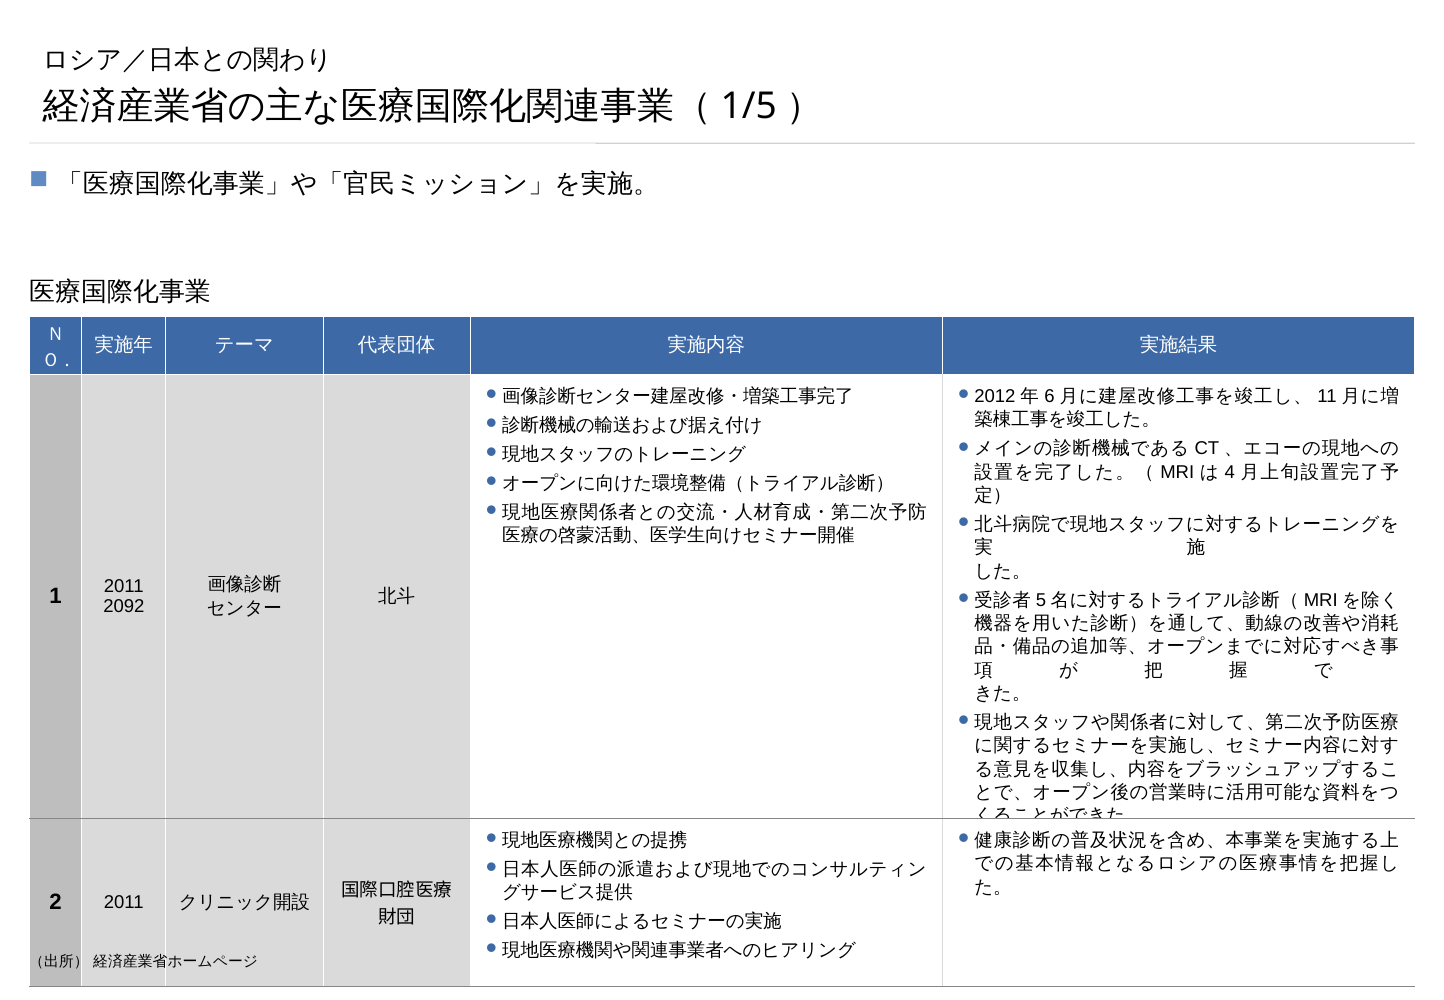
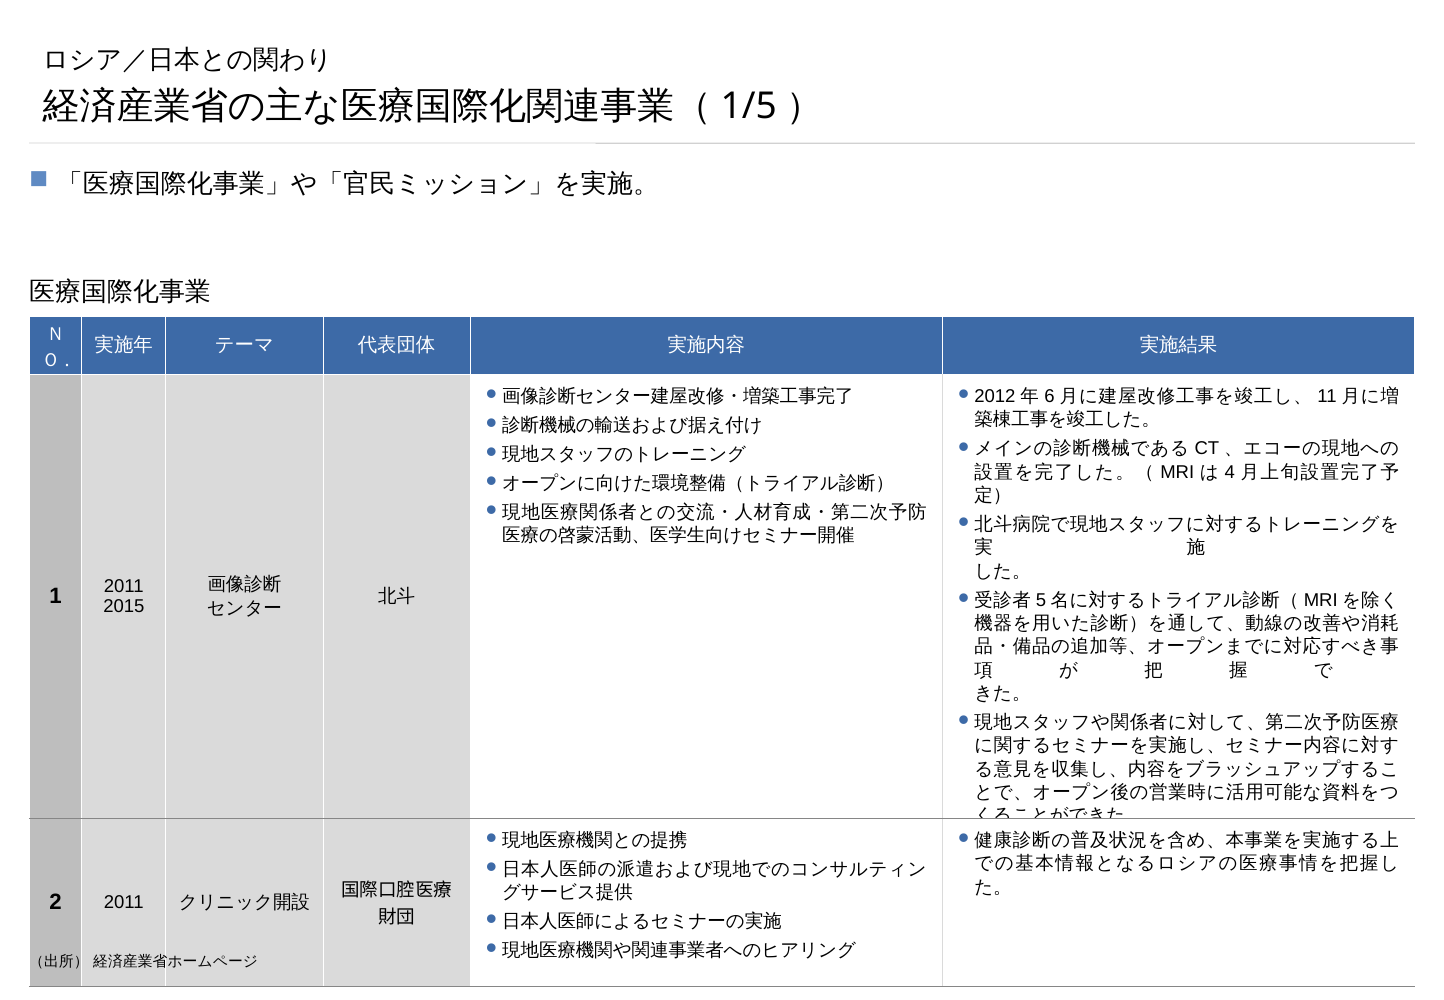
2092: 2092 -> 2015
